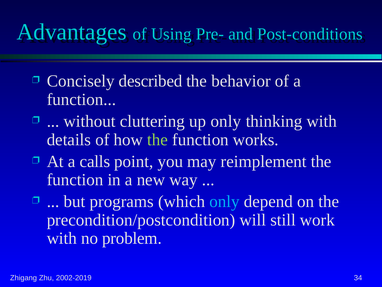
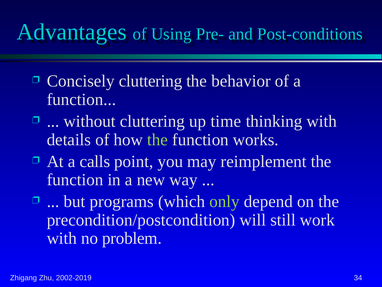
Concisely described: described -> cluttering
up only: only -> time
only at (225, 201) colour: light blue -> light green
